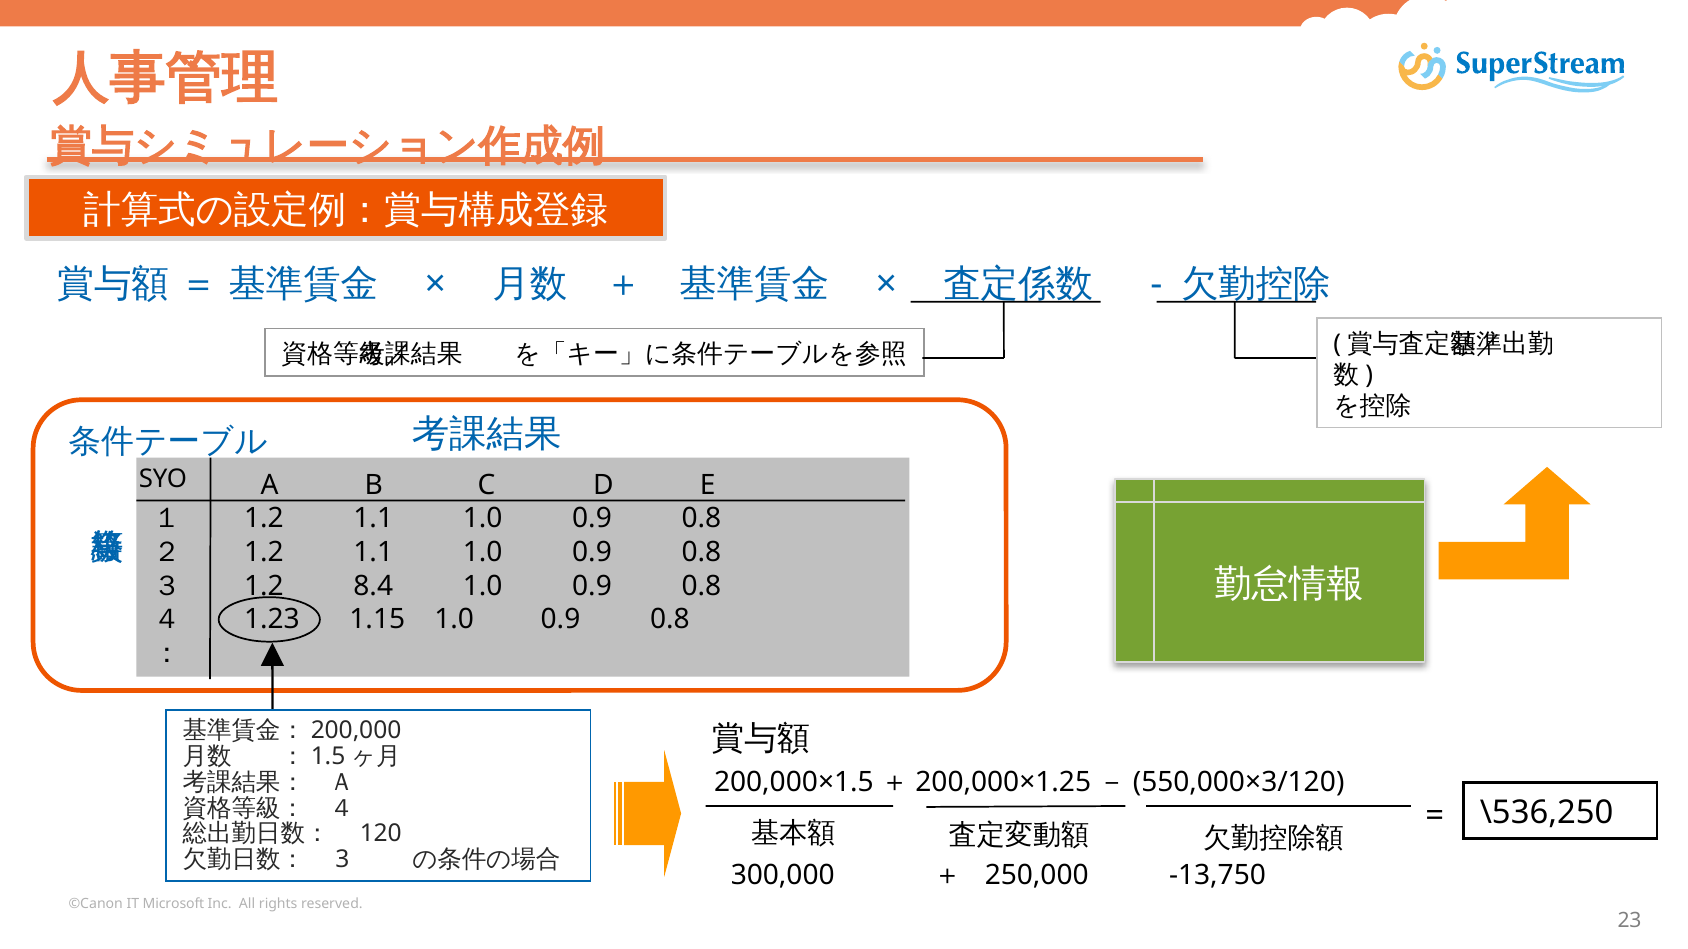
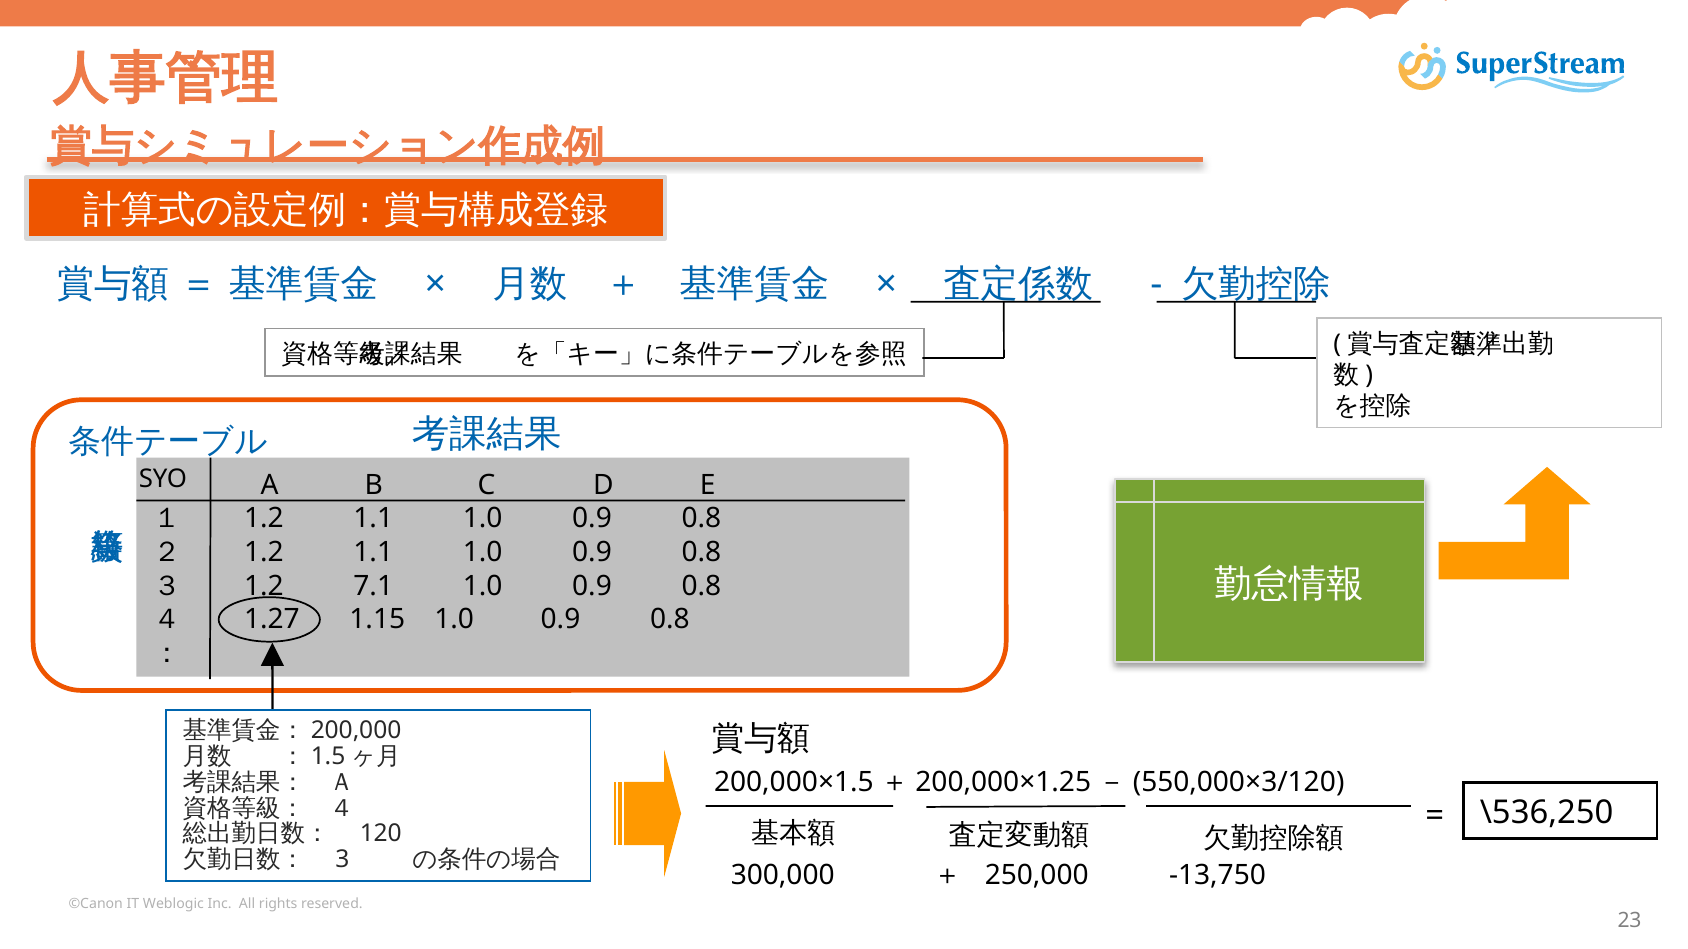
8.4: 8.4 -> 7.1
1.23: 1.23 -> 1.27
Microsoft: Microsoft -> Weblogic
